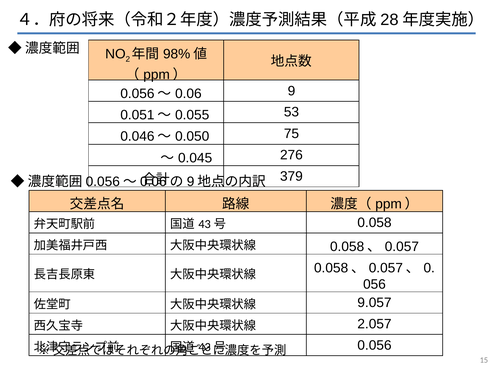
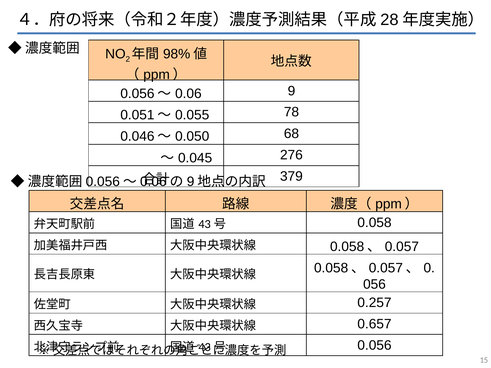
53: 53 -> 78
75: 75 -> 68
9.057: 9.057 -> 0.257
2.057: 2.057 -> 0.657
